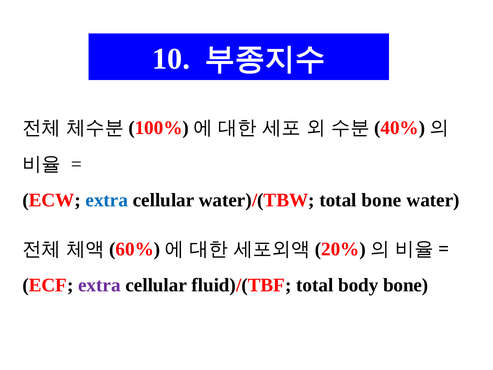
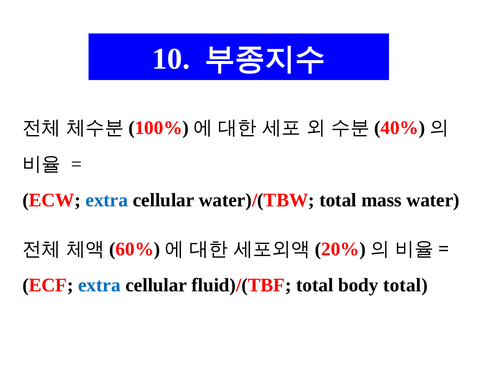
total bone: bone -> mass
extra at (99, 285) colour: purple -> blue
body bone: bone -> total
